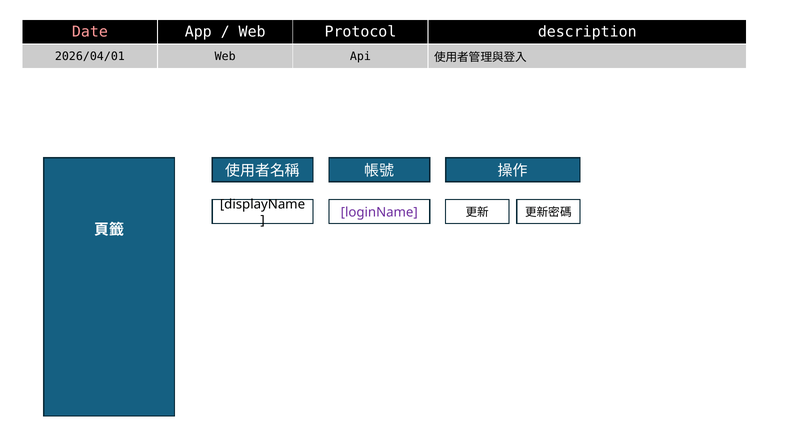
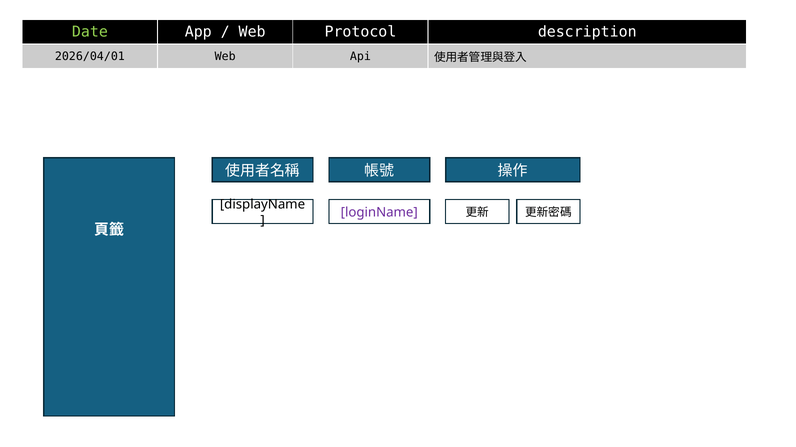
Date colour: pink -> light green
